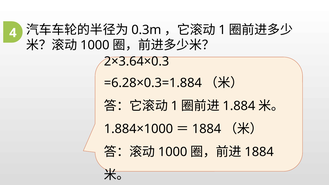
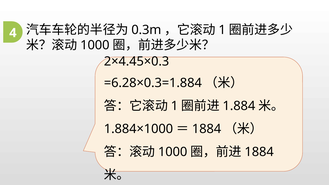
2×3.64×0.3: 2×3.64×0.3 -> 2×4.45×0.3
